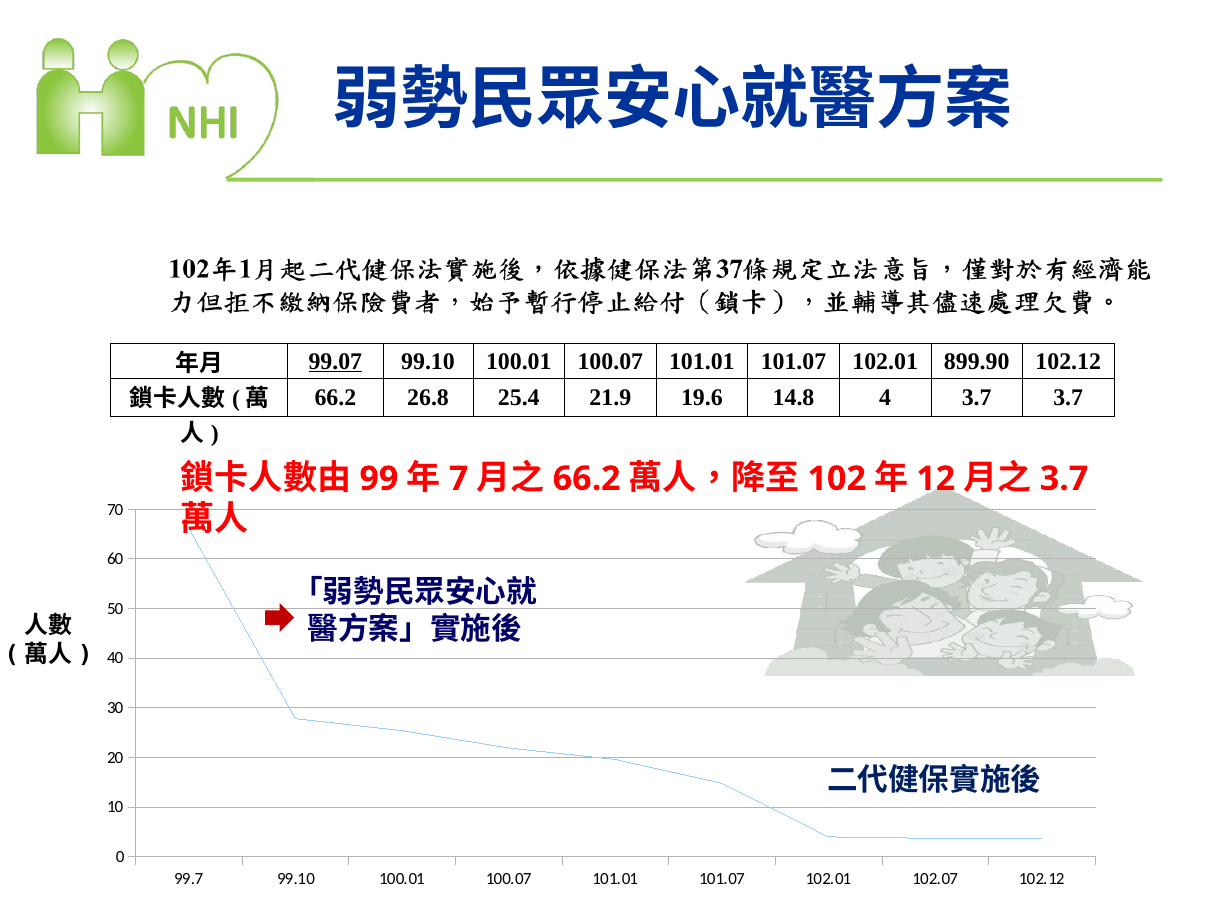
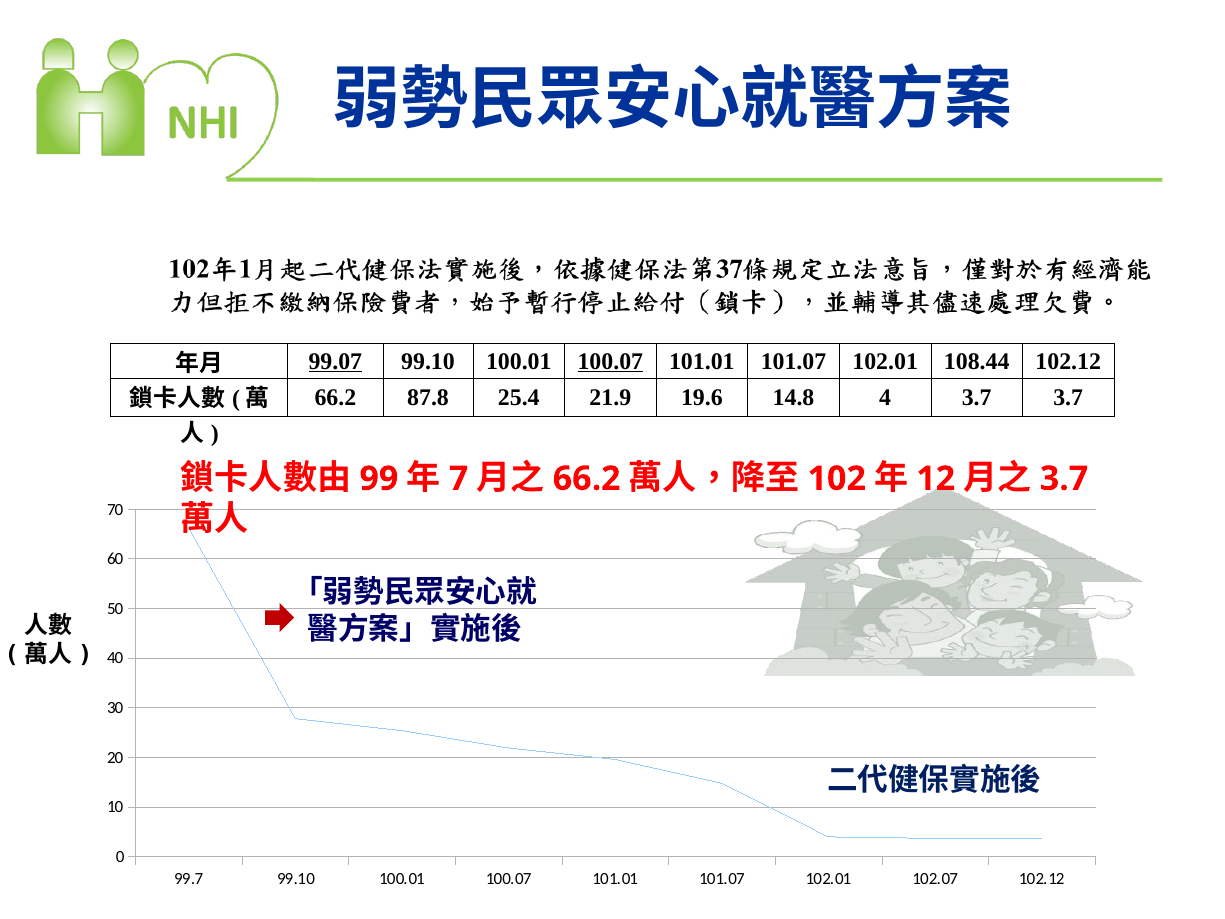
100.07 at (610, 361) underline: none -> present
899.90: 899.90 -> 108.44
26.8: 26.8 -> 87.8
